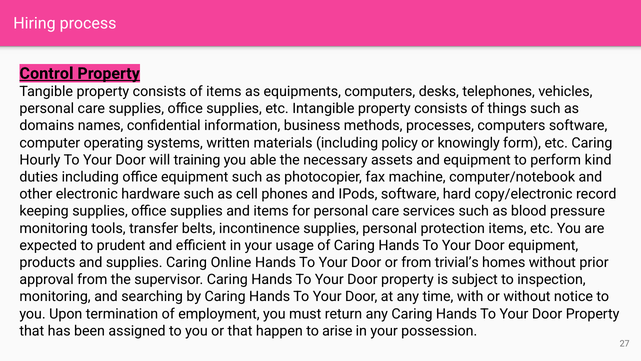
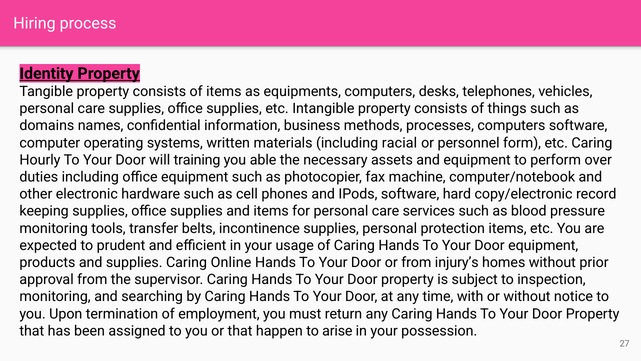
Control: Control -> Identity
policy: policy -> racial
knowingly: knowingly -> personnel
kind: kind -> over
trivial’s: trivial’s -> injury’s
